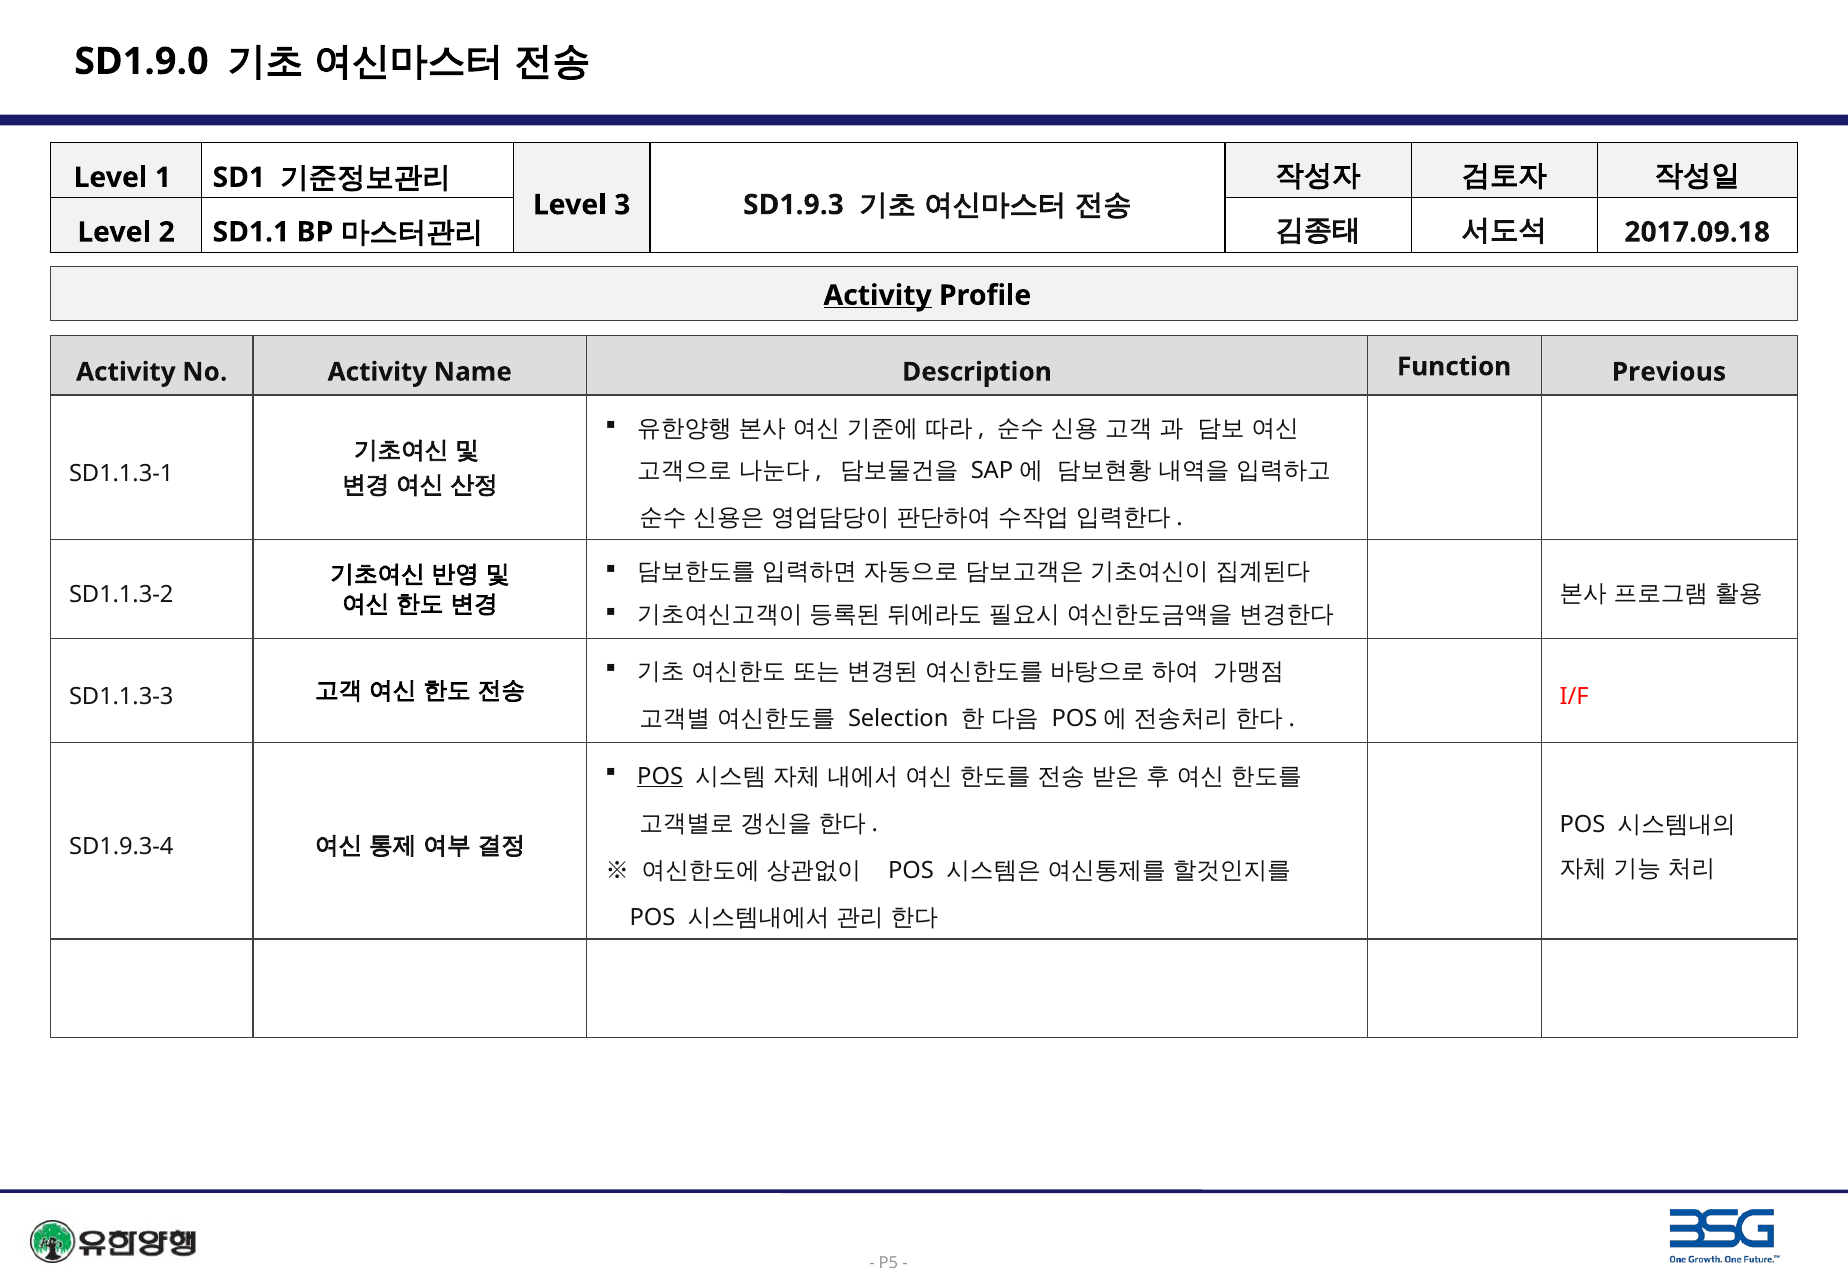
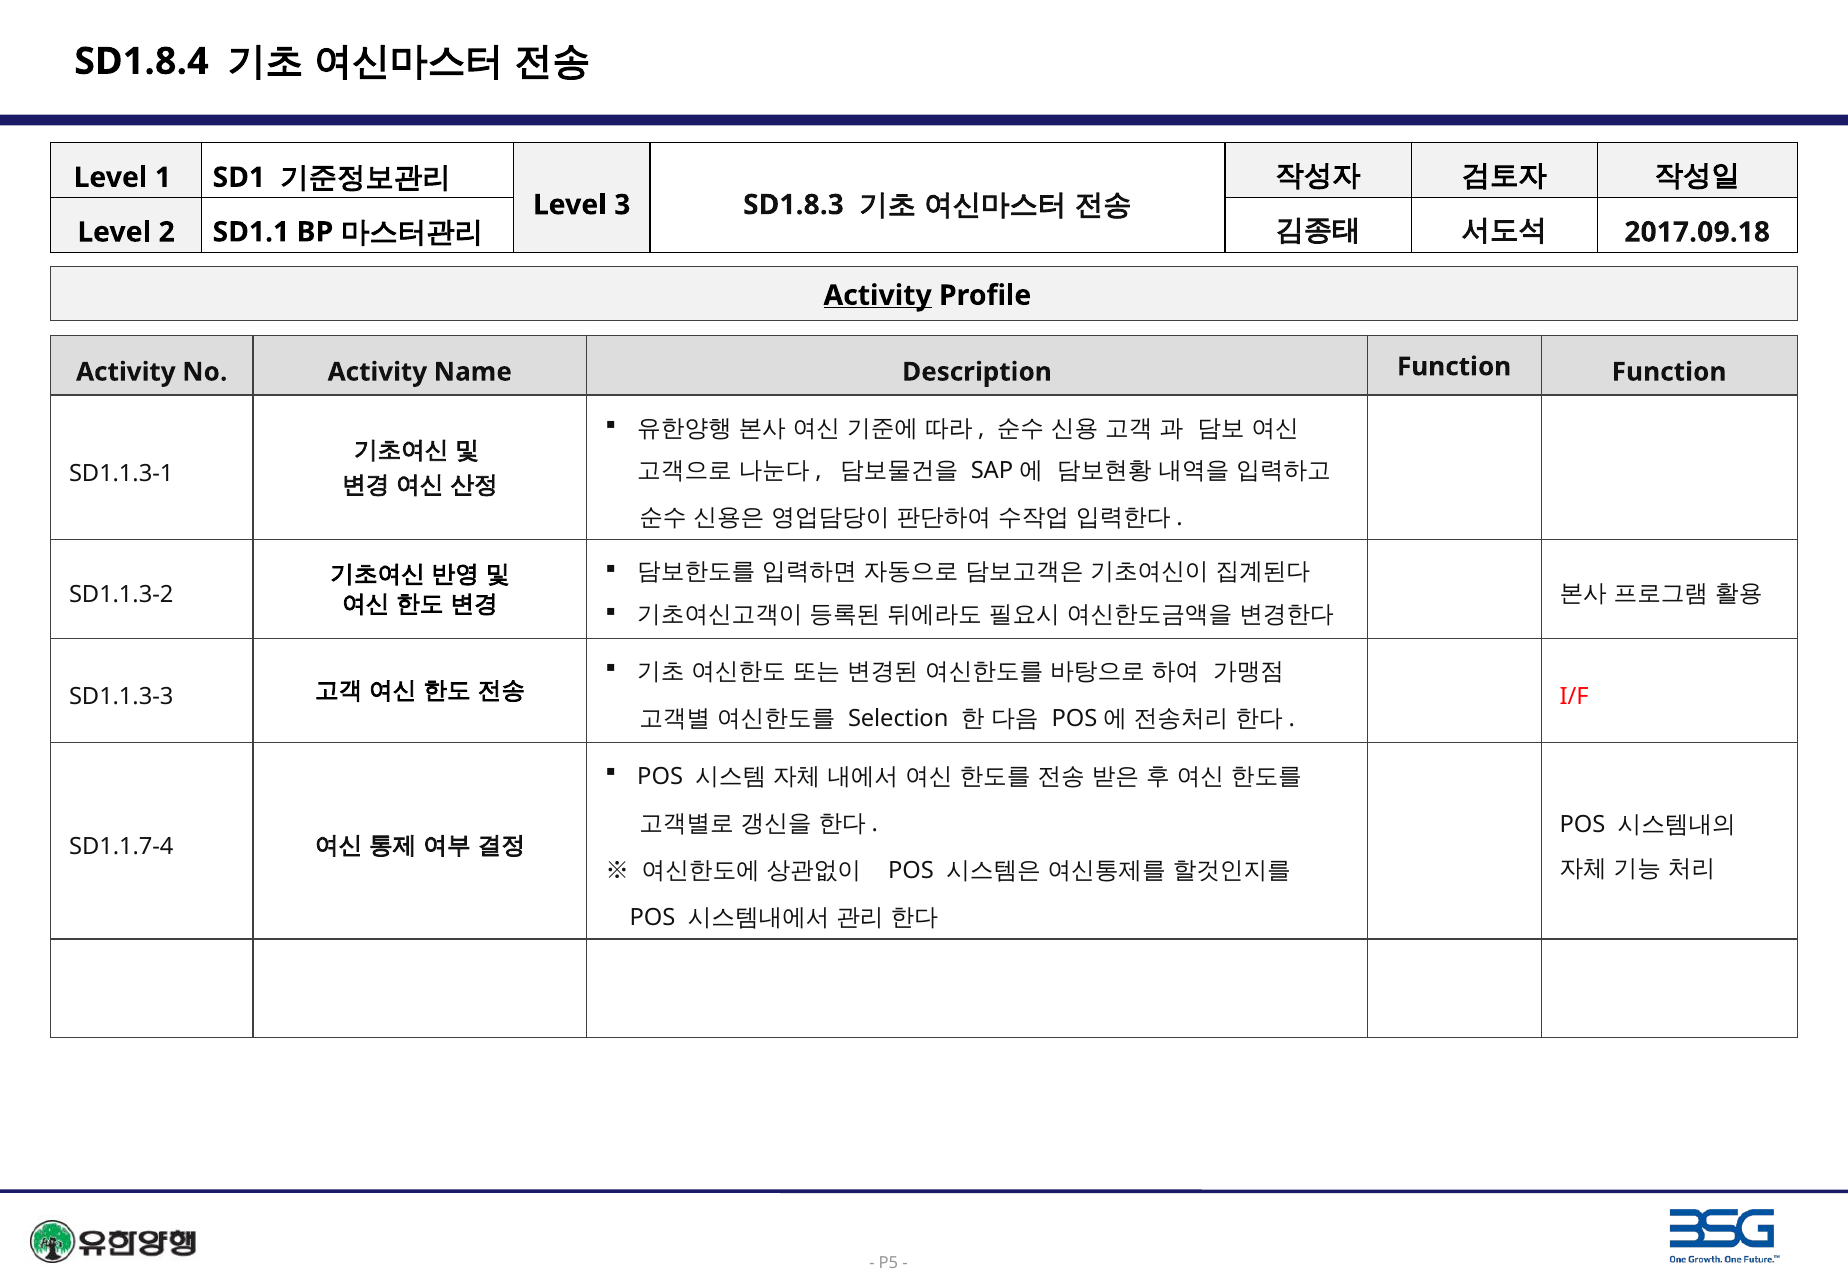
SD1.9.0: SD1.9.0 -> SD1.8.4
SD1.9.3: SD1.9.3 -> SD1.8.3
Function Previous: Previous -> Function
POS at (660, 776) underline: present -> none
SD1.9.3-4: SD1.9.3-4 -> SD1.1.7-4
